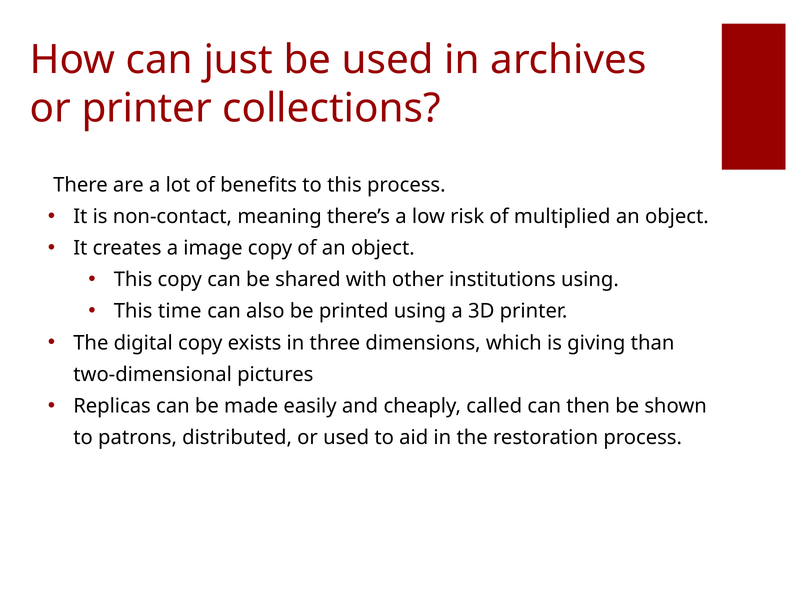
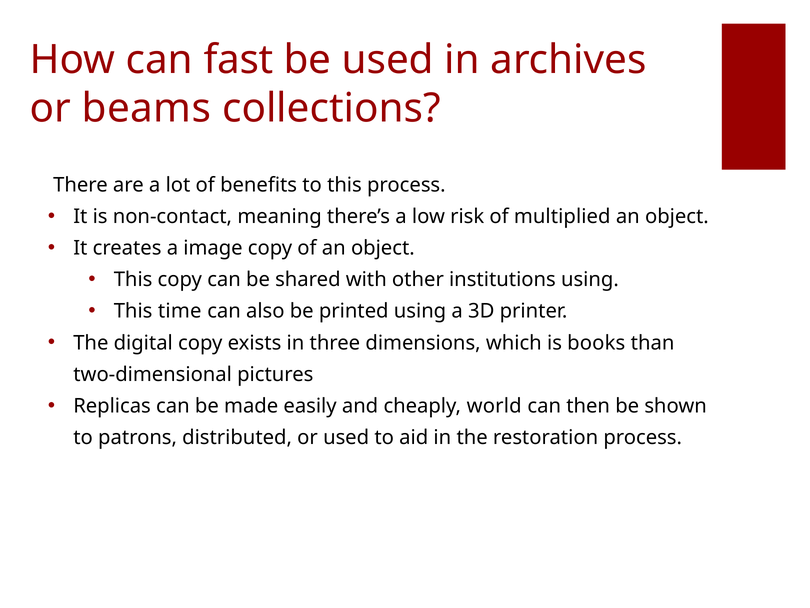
just: just -> fast
or printer: printer -> beams
giving: giving -> books
called: called -> world
